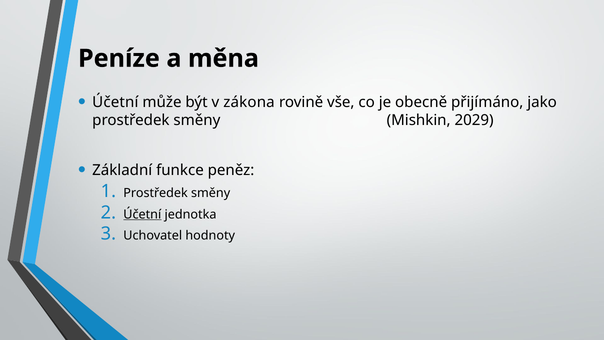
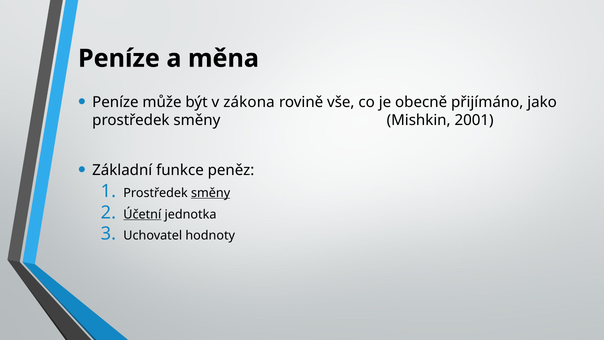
Účetní at (115, 102): Účetní -> Peníze
2029: 2029 -> 2001
směny at (211, 193) underline: none -> present
